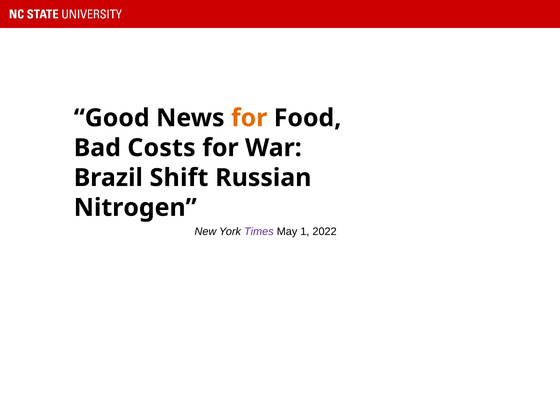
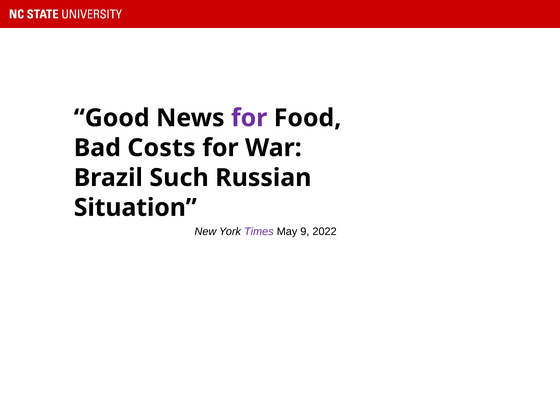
for at (249, 118) colour: orange -> purple
Shift: Shift -> Such
Nitrogen: Nitrogen -> Situation
1: 1 -> 9
